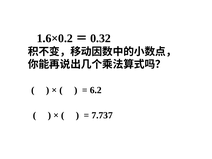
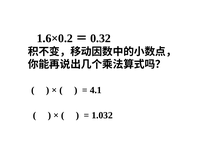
6.2: 6.2 -> 4.1
7.737: 7.737 -> 1.032
